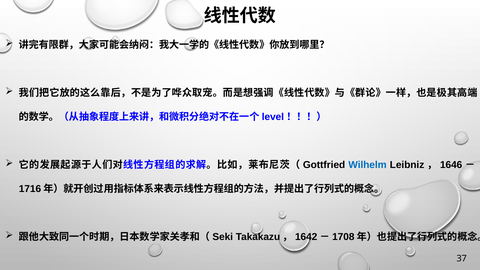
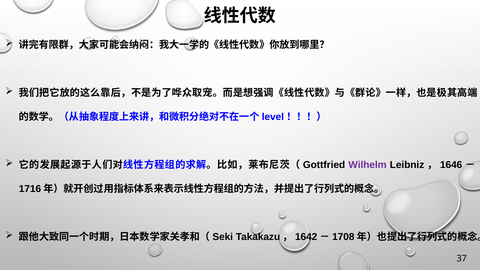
Wilhelm colour: blue -> purple
